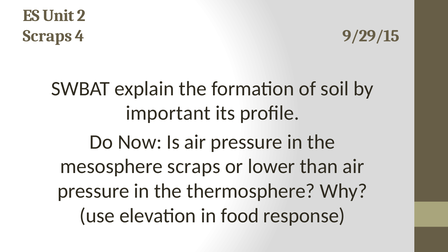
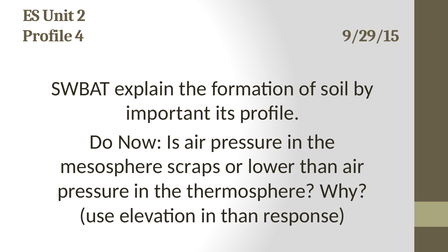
Scraps at (47, 36): Scraps -> Profile
in food: food -> than
